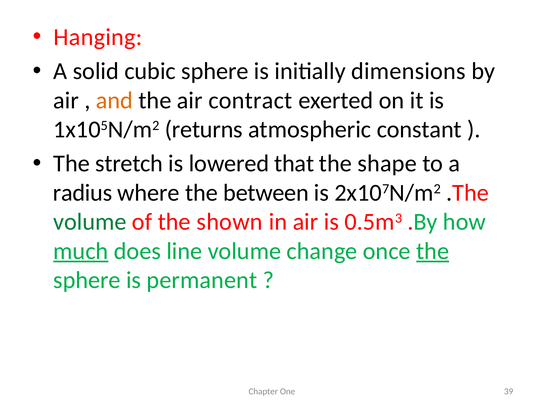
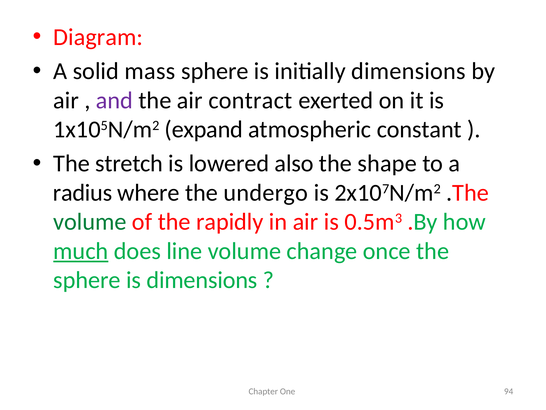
Hanging: Hanging -> Diagram
cubic: cubic -> mass
and colour: orange -> purple
returns: returns -> expand
that: that -> also
between: between -> undergo
shown: shown -> rapidly
the at (433, 251) underline: present -> none
is permanent: permanent -> dimensions
39: 39 -> 94
